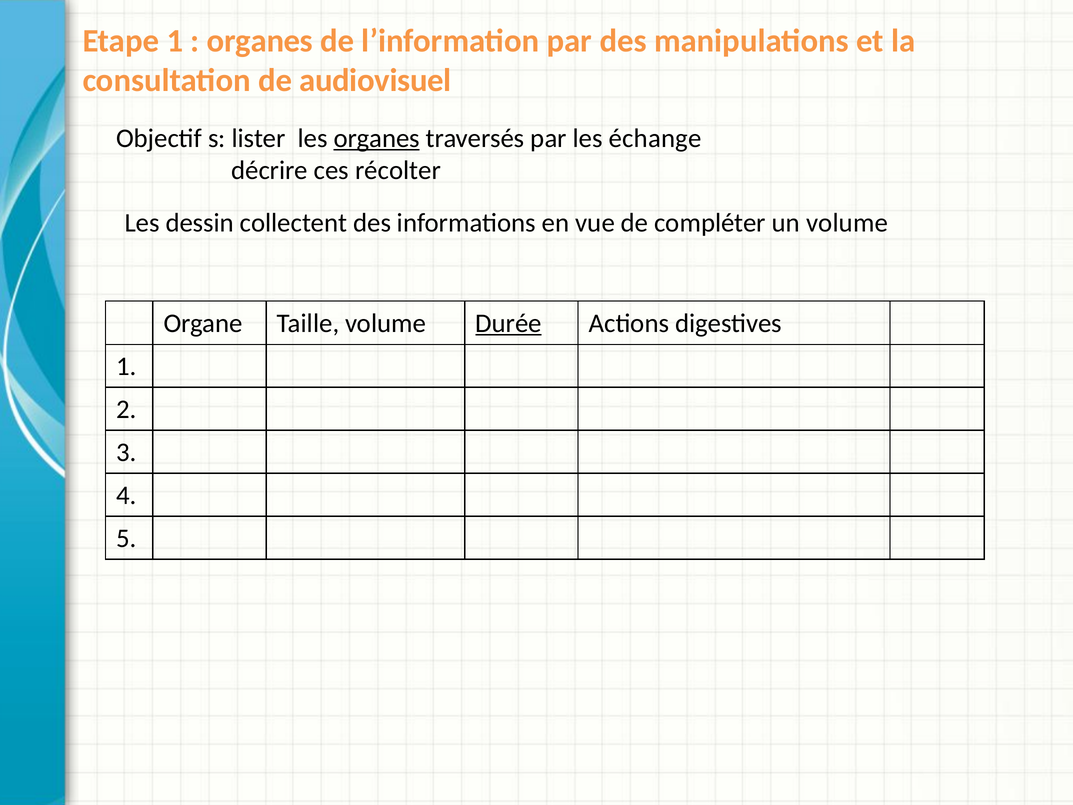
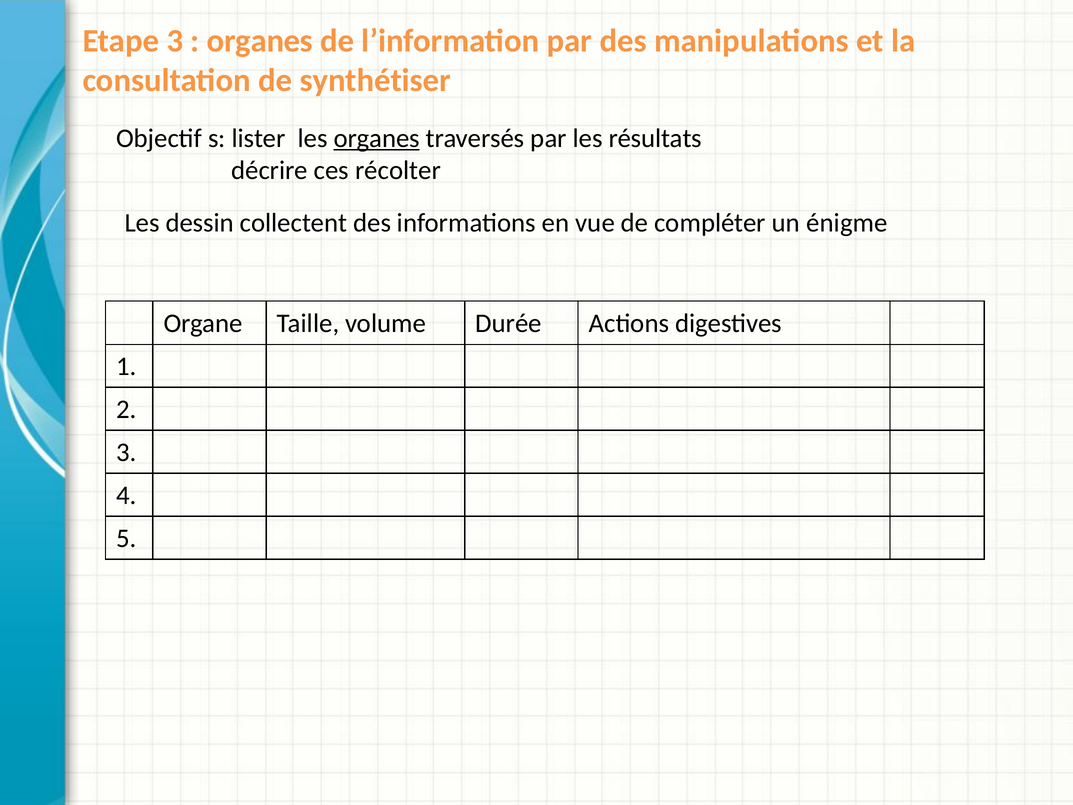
Etape 1: 1 -> 3
audiovisuel: audiovisuel -> synthétiser
échange: échange -> résultats
un volume: volume -> énigme
Durée underline: present -> none
